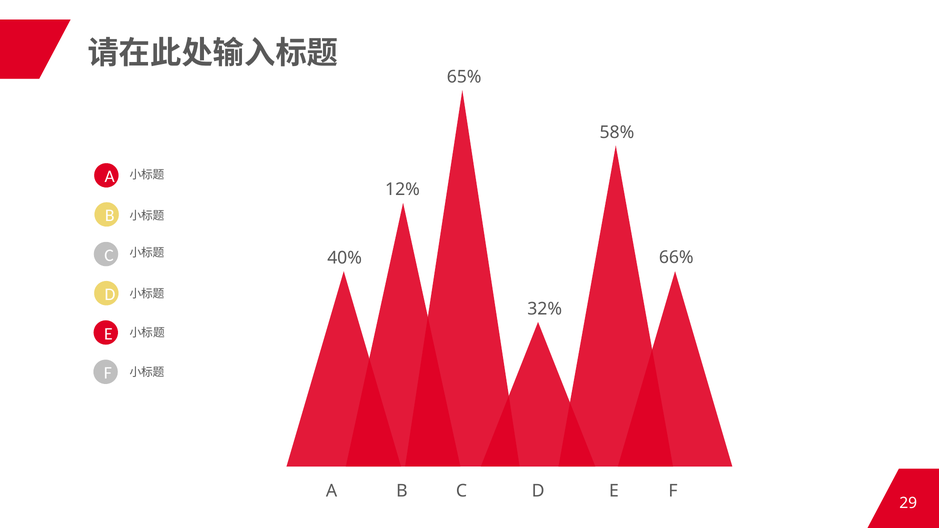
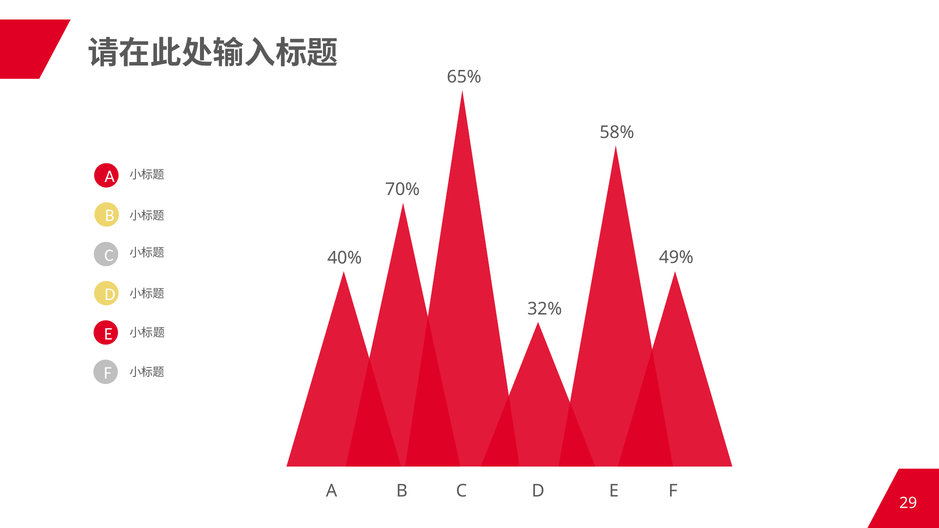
12%: 12% -> 70%
66%: 66% -> 49%
